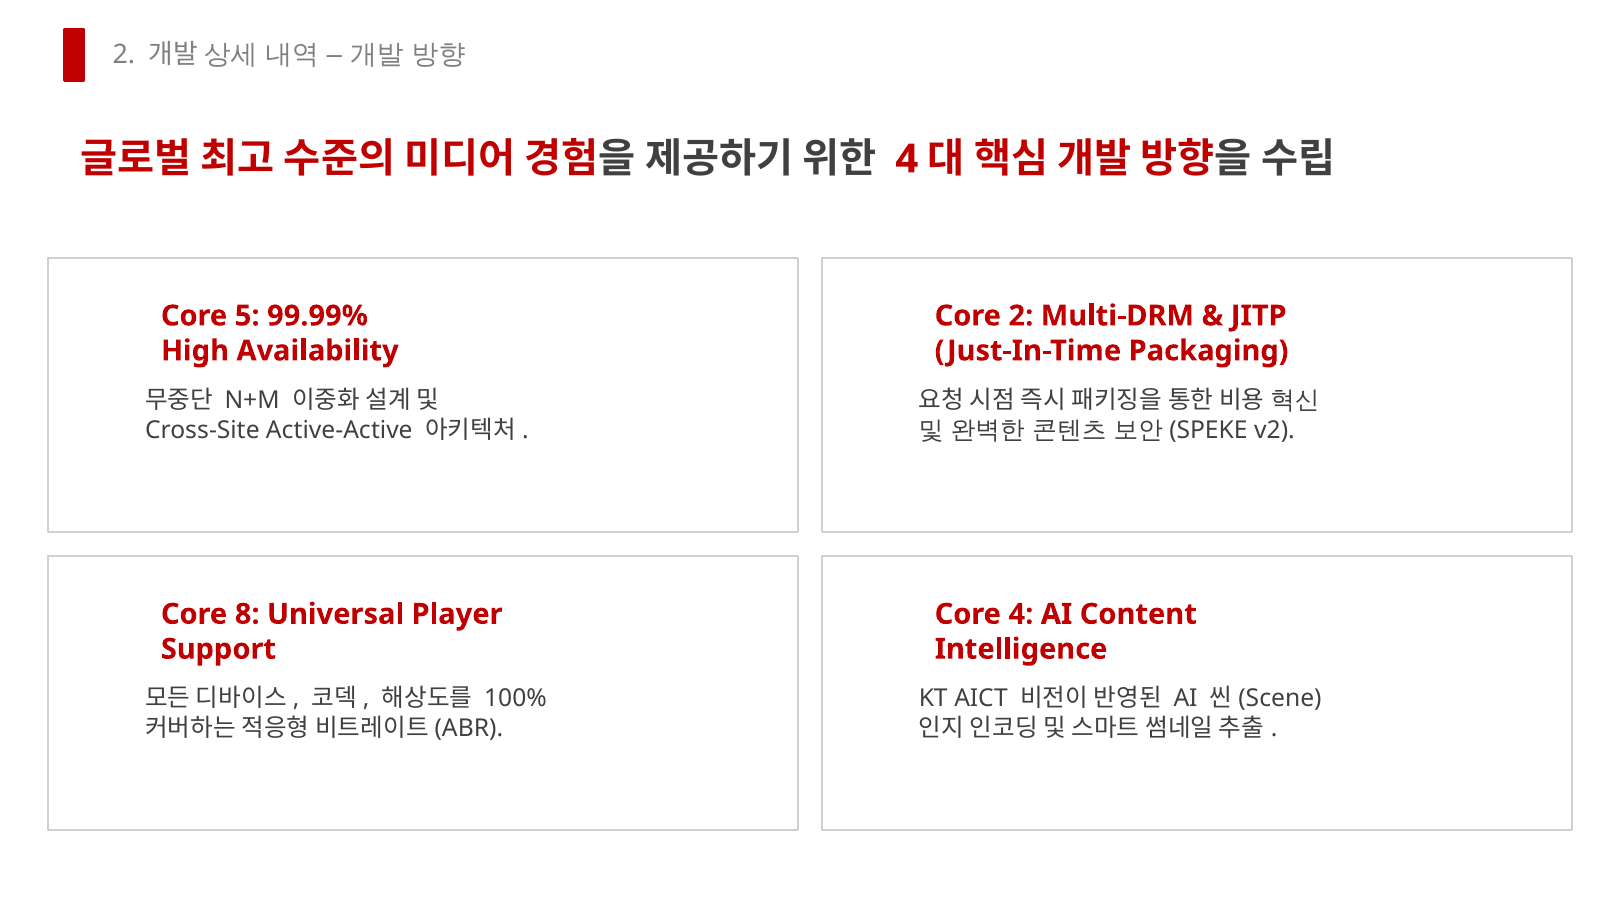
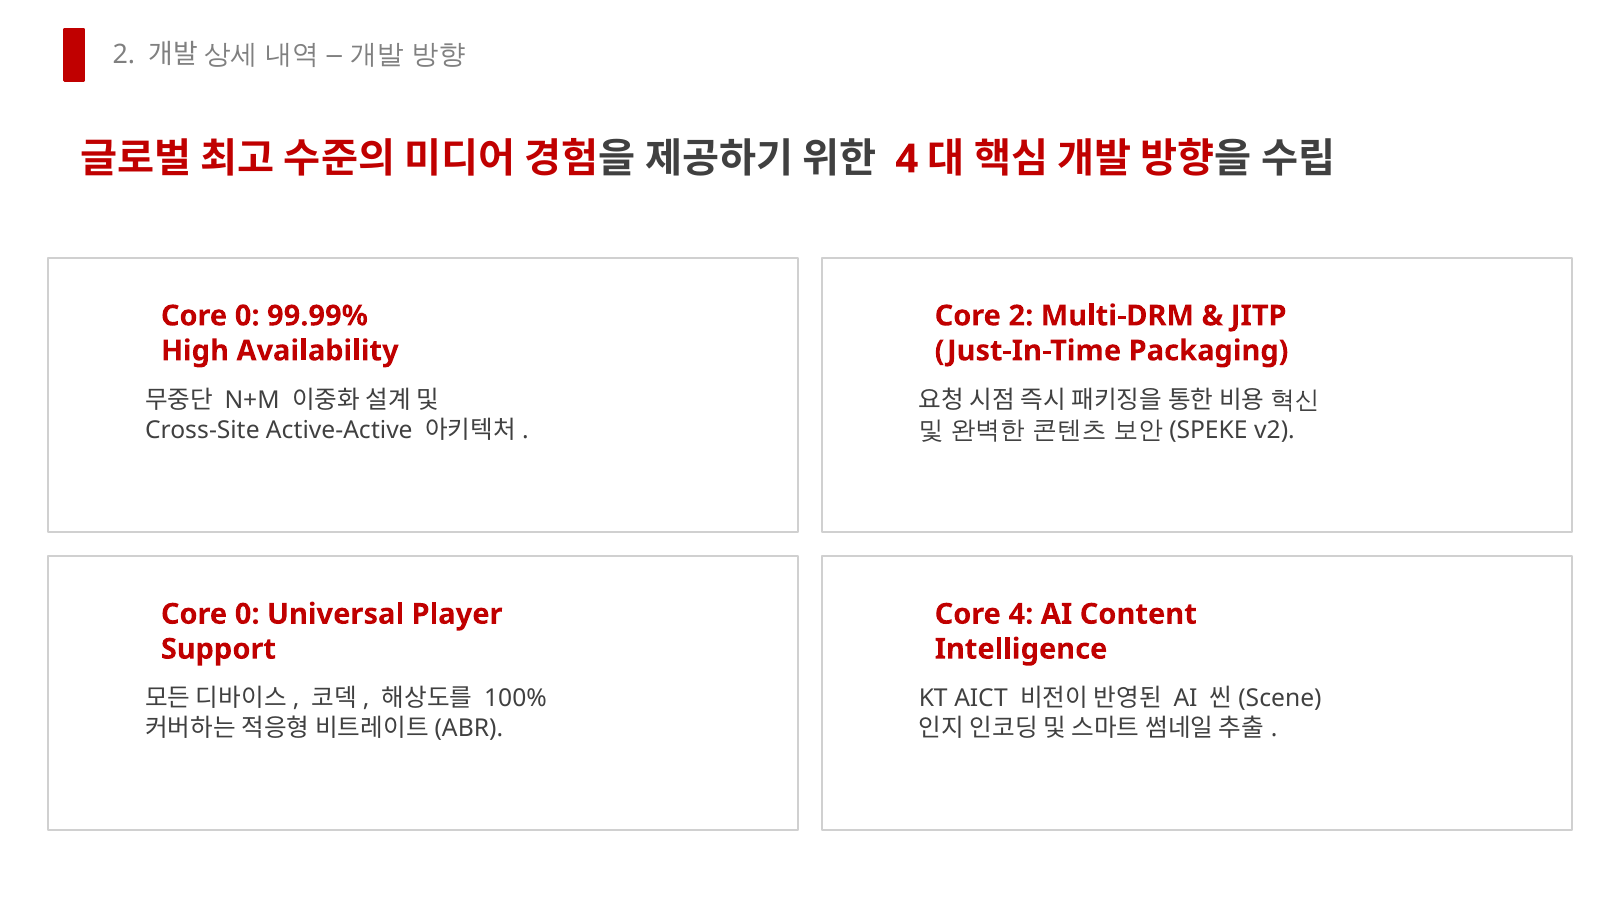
5 at (247, 316): 5 -> 0
8 at (247, 614): 8 -> 0
